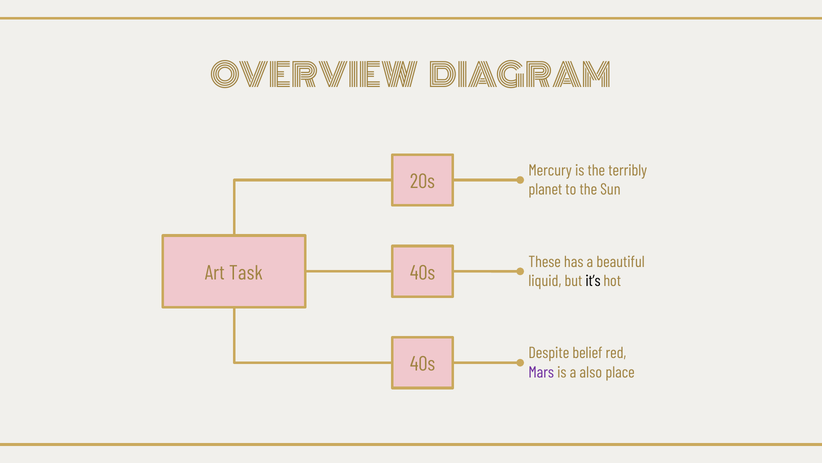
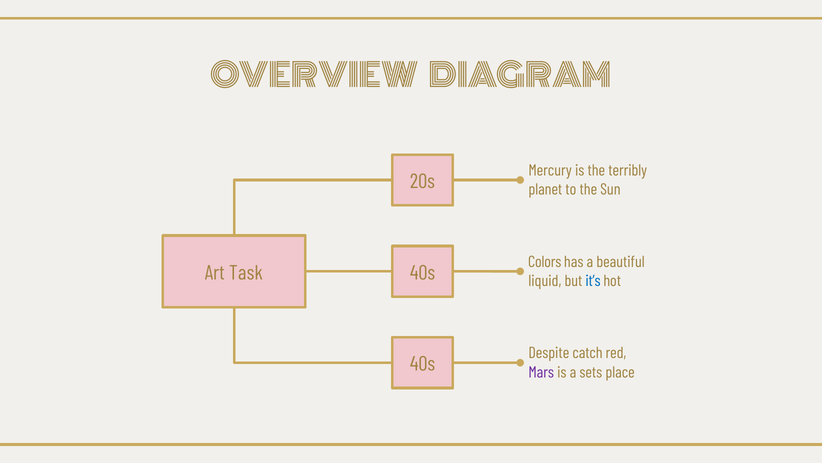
These: These -> Colors
it’s colour: black -> blue
belief: belief -> catch
also: also -> sets
